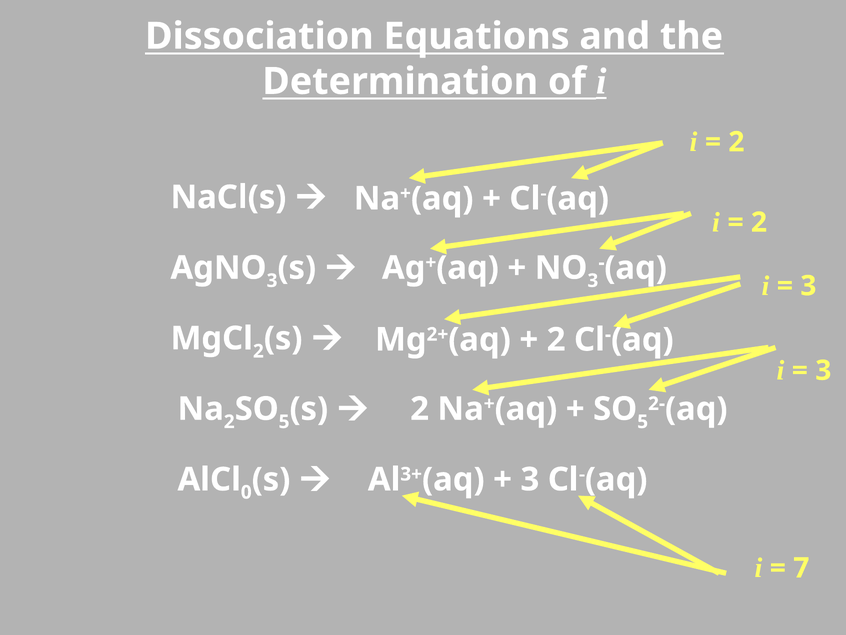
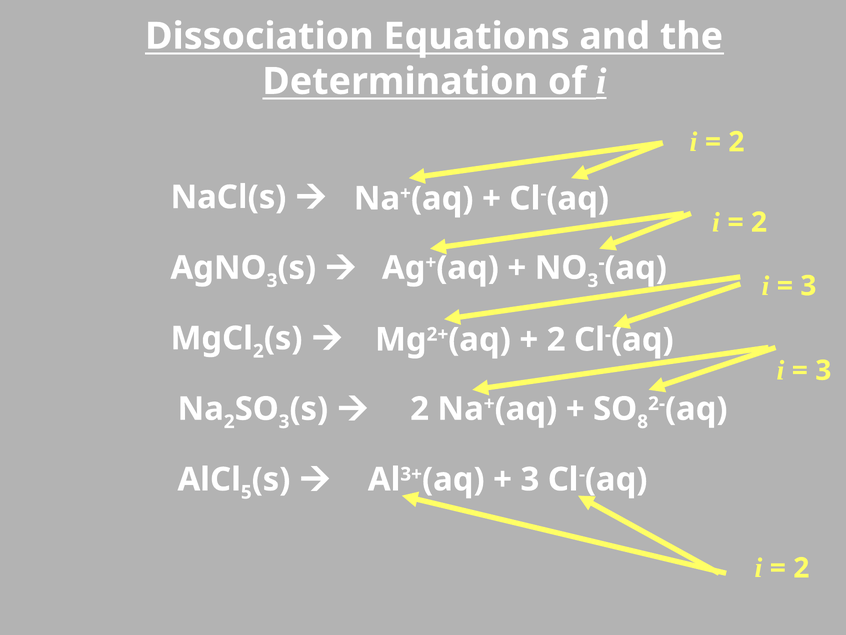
5 at (284, 421): 5 -> 3
5 at (643, 421): 5 -> 8
0: 0 -> 5
7 at (801, 568): 7 -> 2
